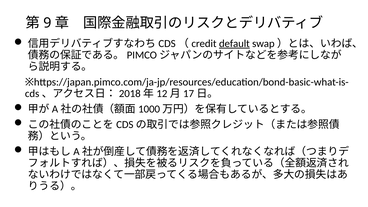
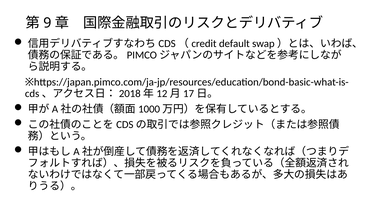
default underline: present -> none
